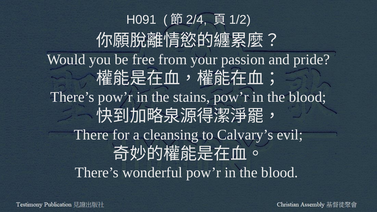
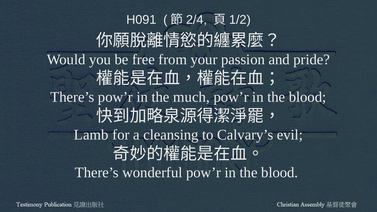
stains: stains -> much
There: There -> Lamb
